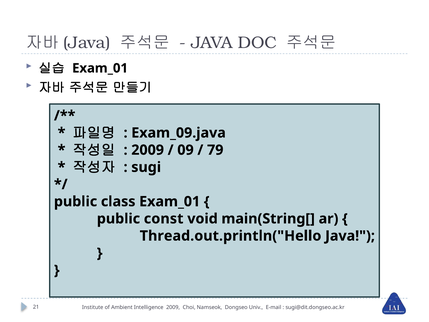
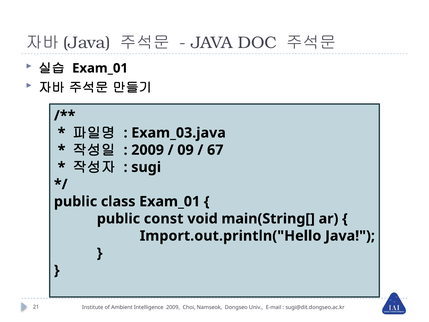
Exam_09.java: Exam_09.java -> Exam_03.java
79: 79 -> 67
Thread.out.println("Hello: Thread.out.println("Hello -> Import.out.println("Hello
